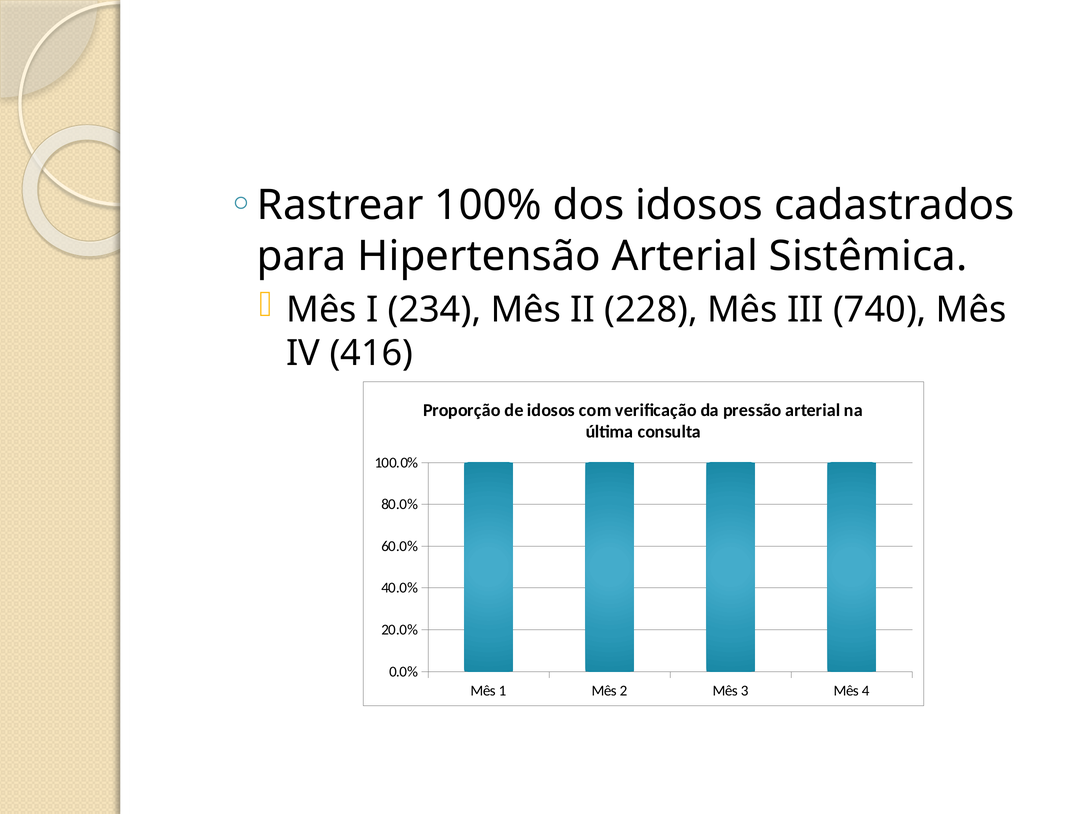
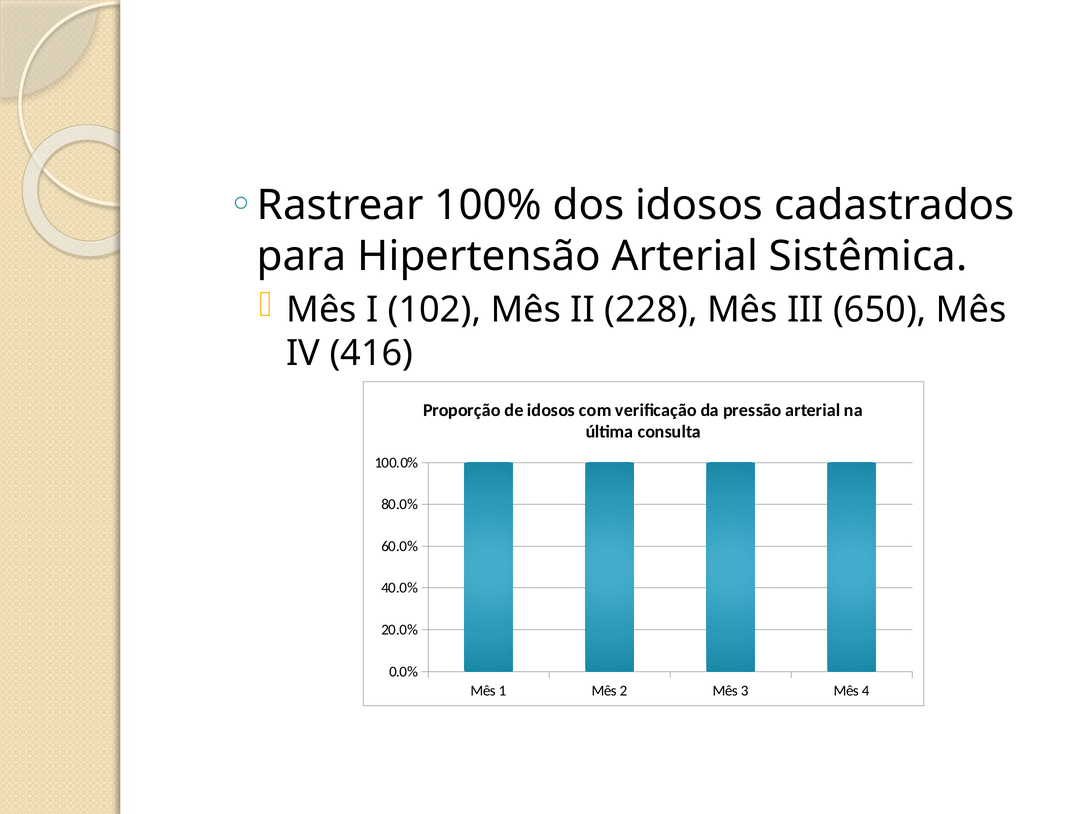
234: 234 -> 102
740: 740 -> 650
